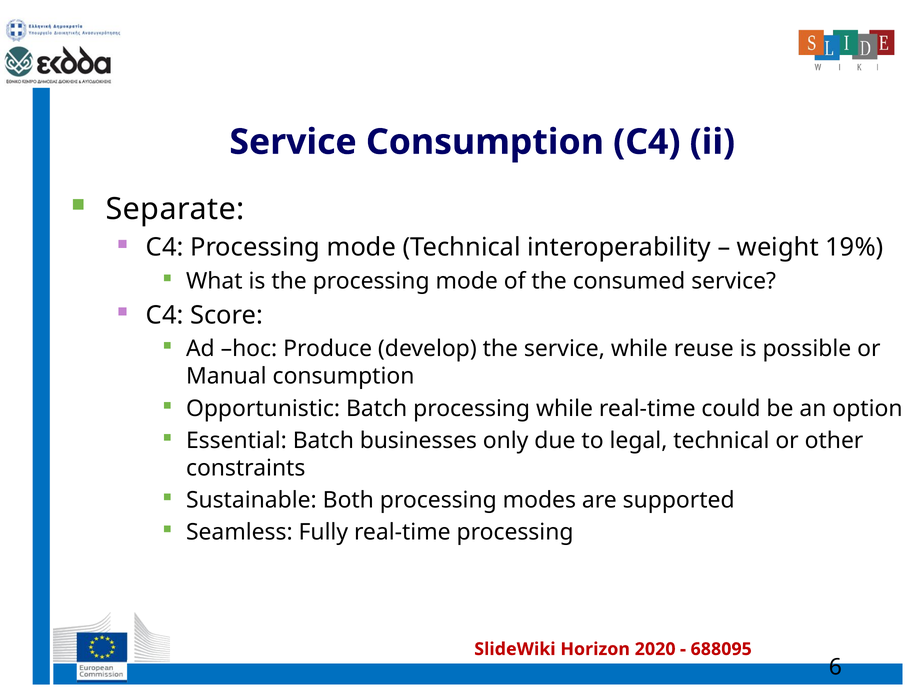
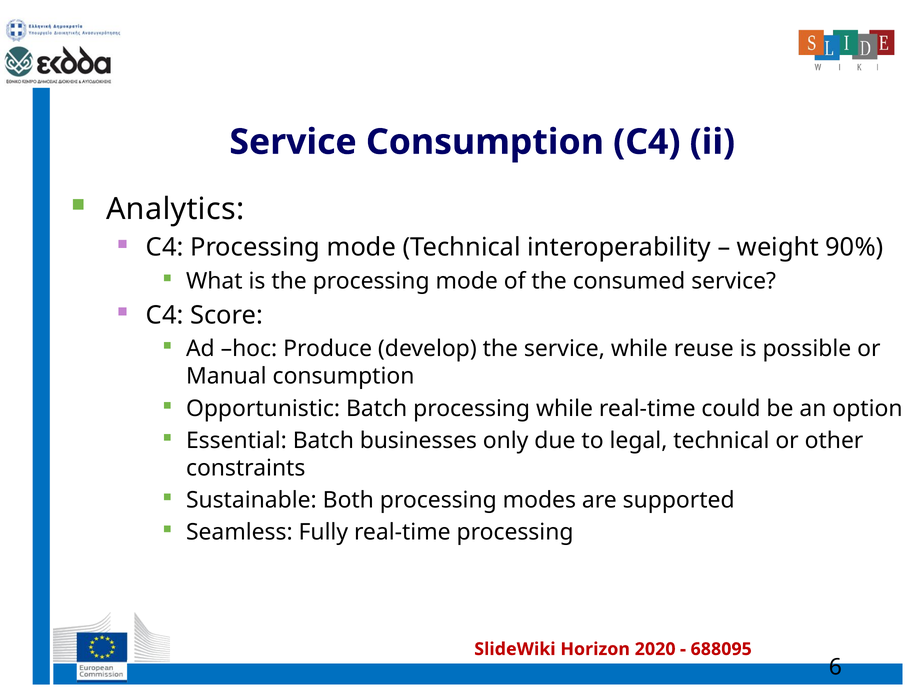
Separate: Separate -> Analytics
19%: 19% -> 90%
